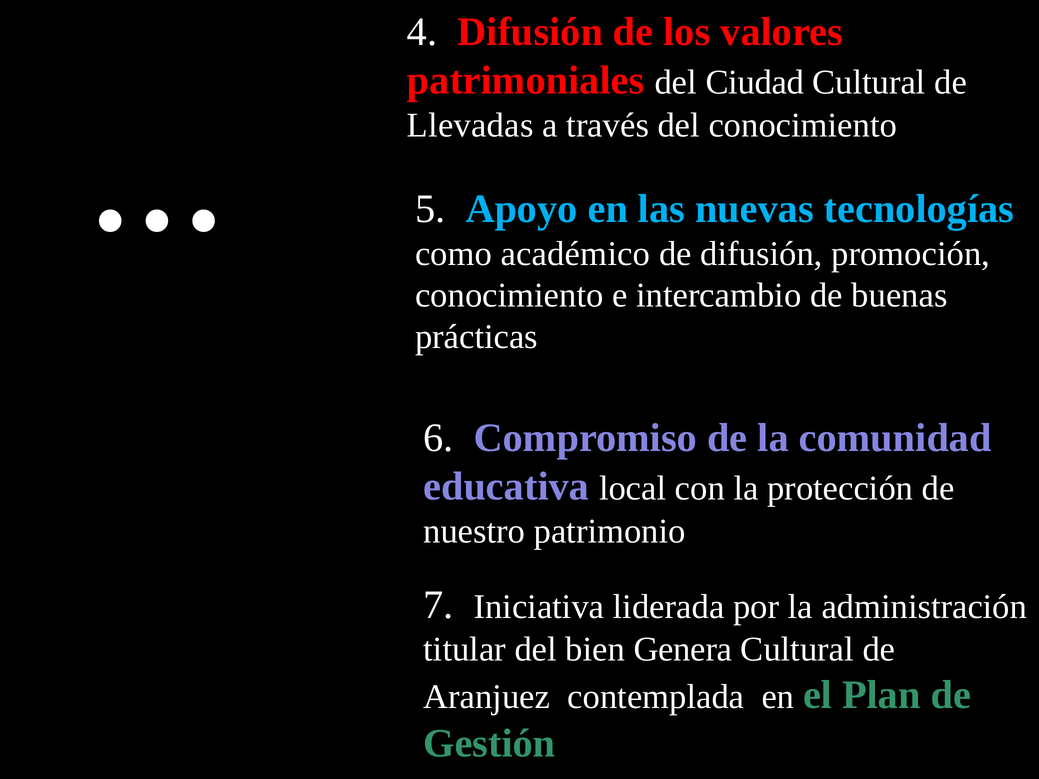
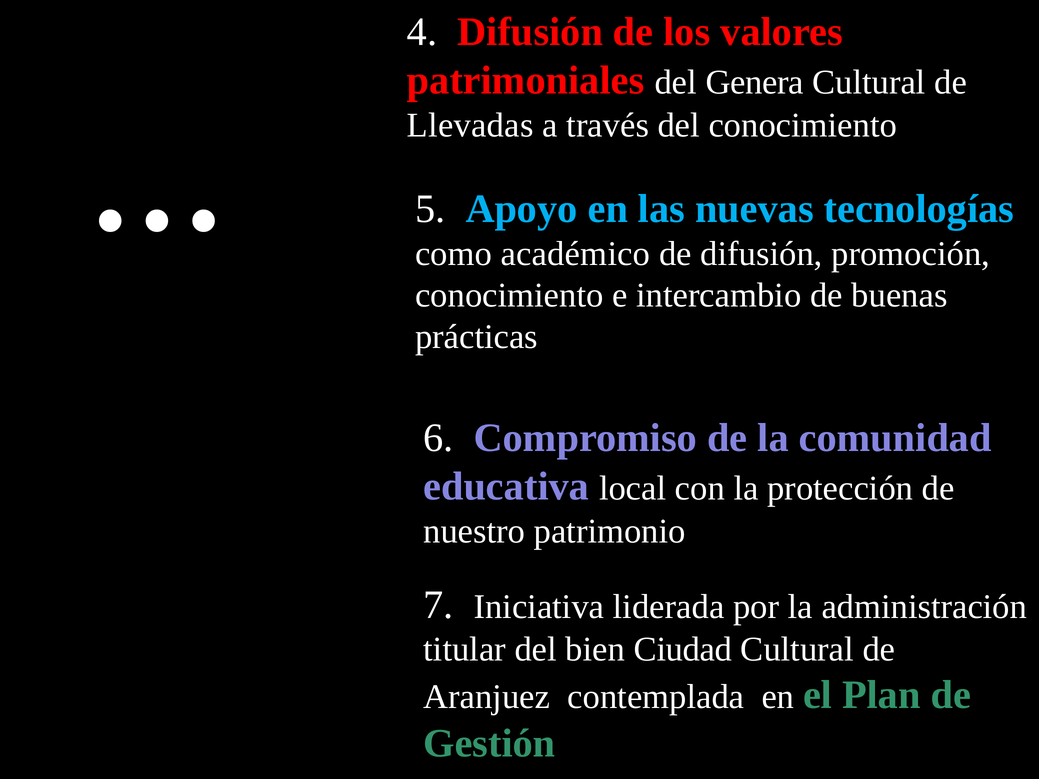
Ciudad: Ciudad -> Genera
Genera: Genera -> Ciudad
